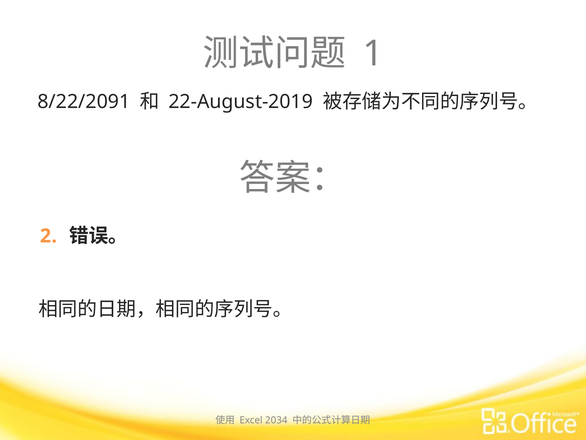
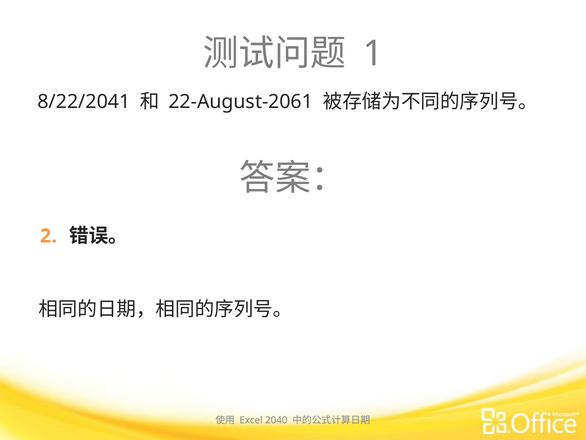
8/22/2091: 8/22/2091 -> 8/22/2041
22-August-2019: 22-August-2019 -> 22-August-2061
2034: 2034 -> 2040
